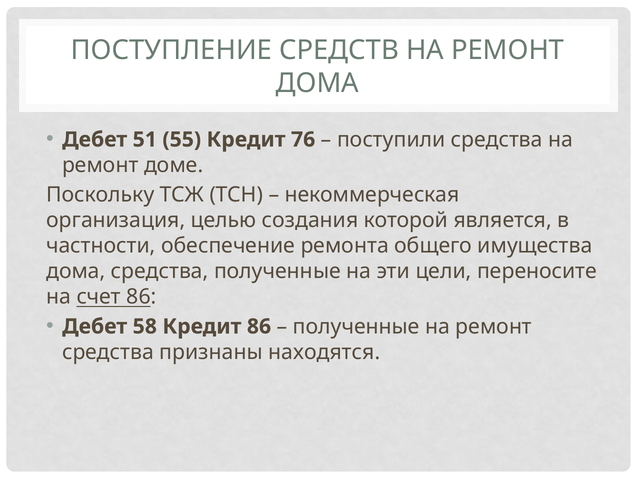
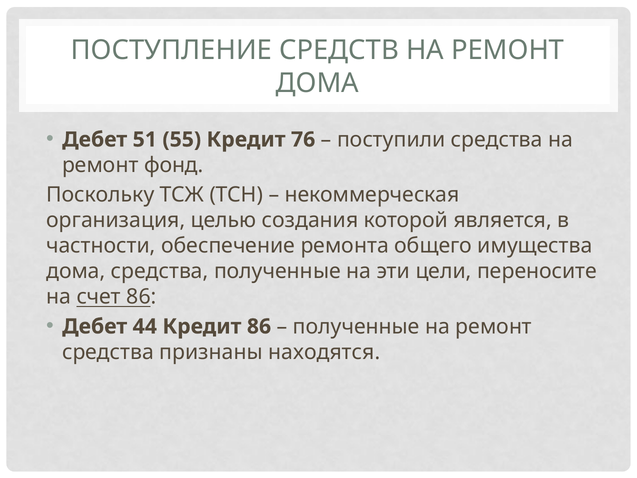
доме: доме -> фонд
58: 58 -> 44
